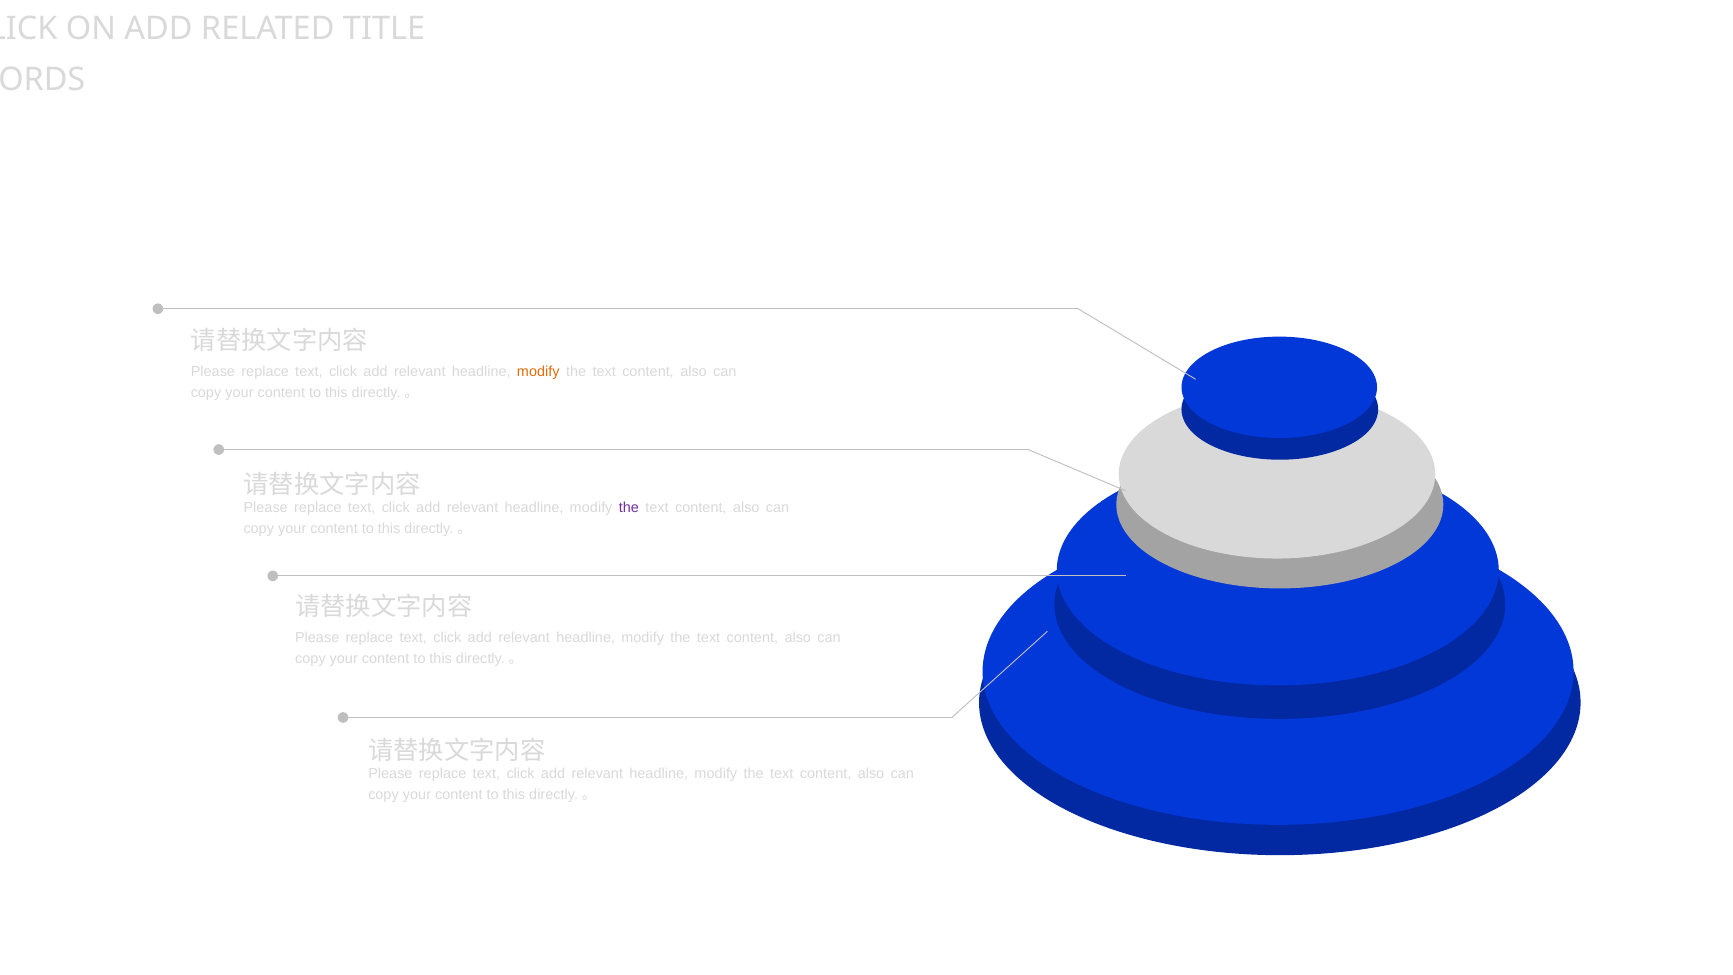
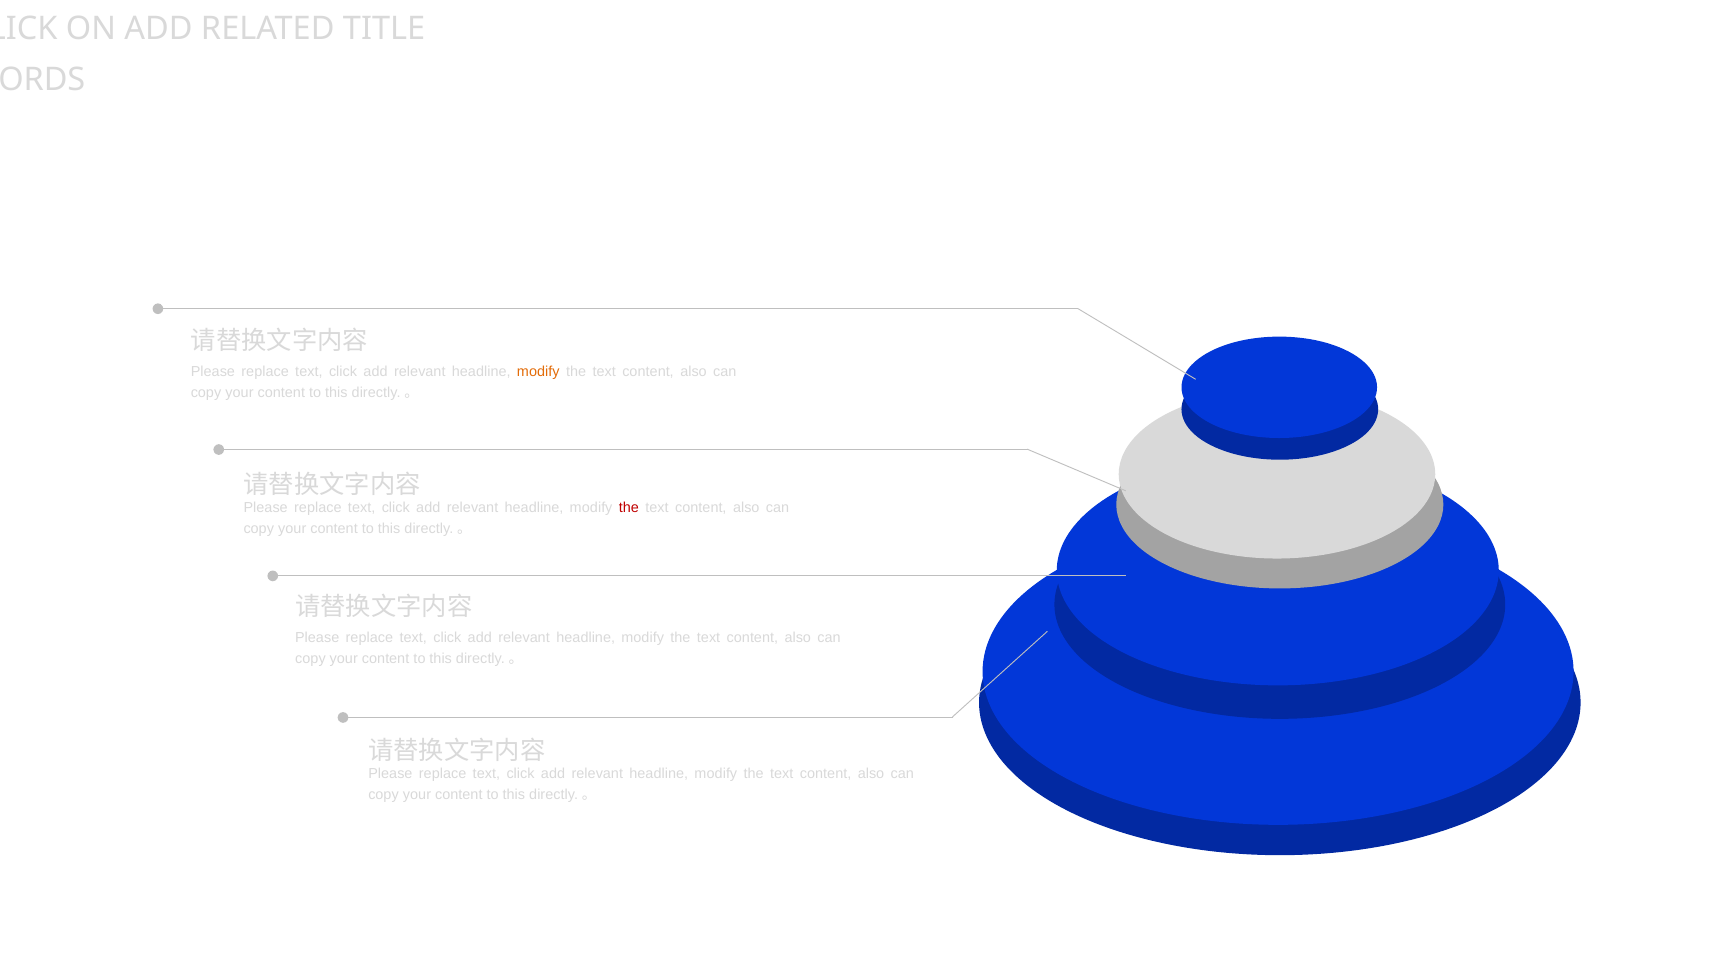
the at (629, 508) colour: purple -> red
